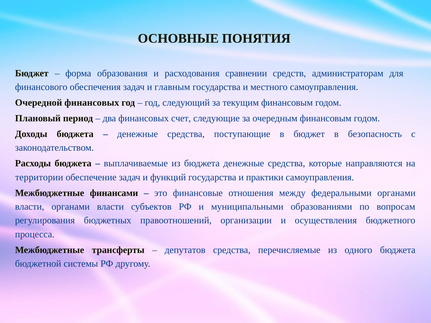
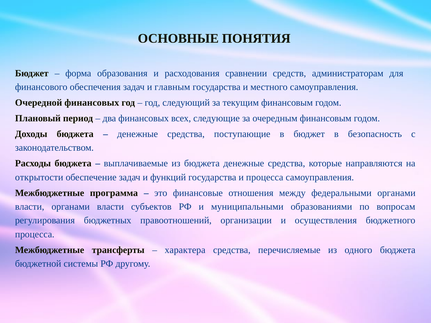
счет: счет -> всех
территории: территории -> открытости
и практики: практики -> процесса
финансами: финансами -> программа
депутатов: депутатов -> характера
